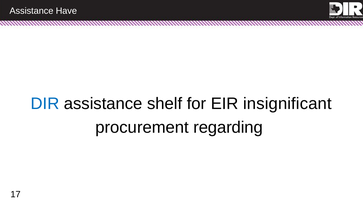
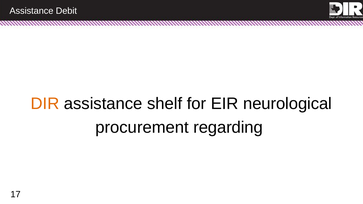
Have: Have -> Debit
DIR colour: blue -> orange
insignificant: insignificant -> neurological
